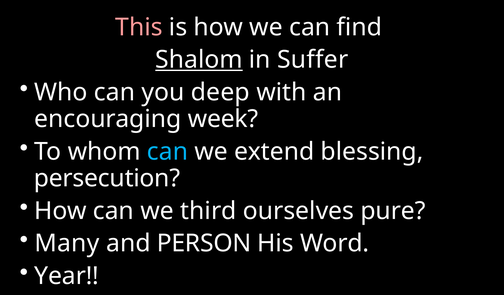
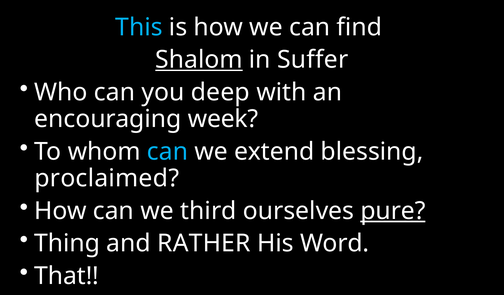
This colour: pink -> light blue
persecution: persecution -> proclaimed
pure underline: none -> present
Many: Many -> Thing
PERSON: PERSON -> RATHER
Year: Year -> That
